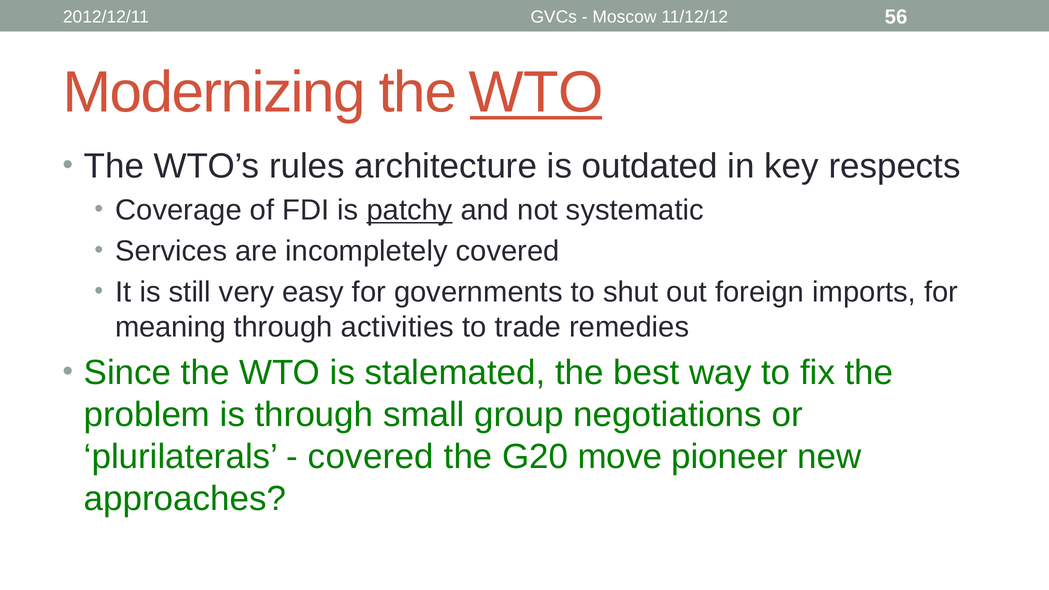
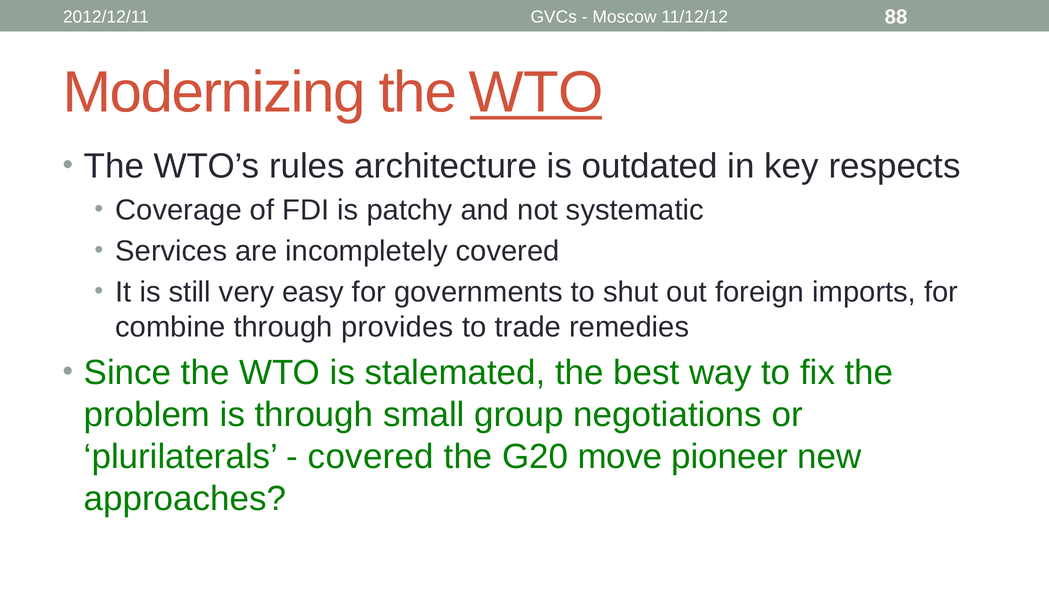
56: 56 -> 88
patchy underline: present -> none
meaning: meaning -> combine
activities: activities -> provides
